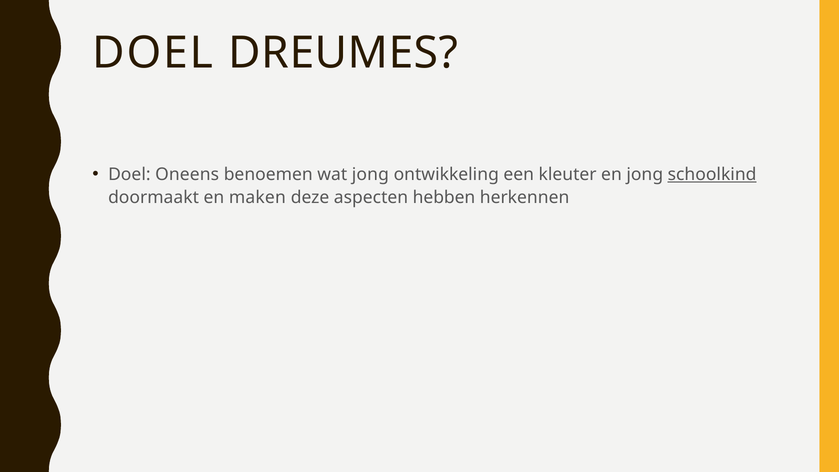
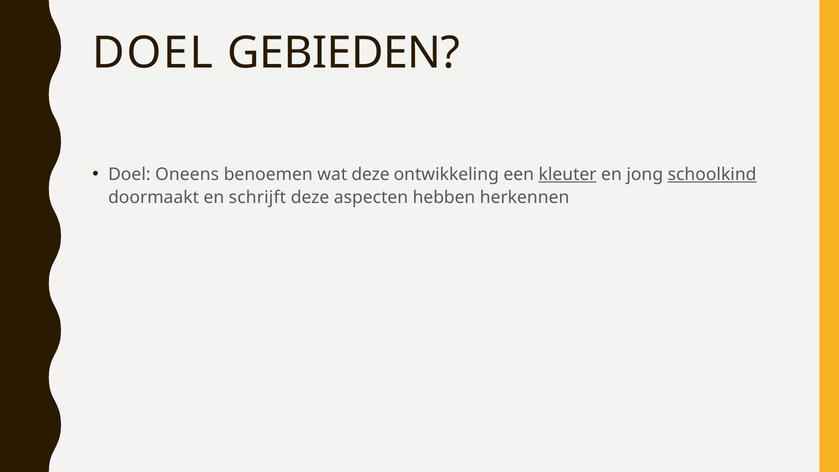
DREUMES: DREUMES -> GEBIEDEN
wat jong: jong -> deze
kleuter underline: none -> present
maken: maken -> schrijft
